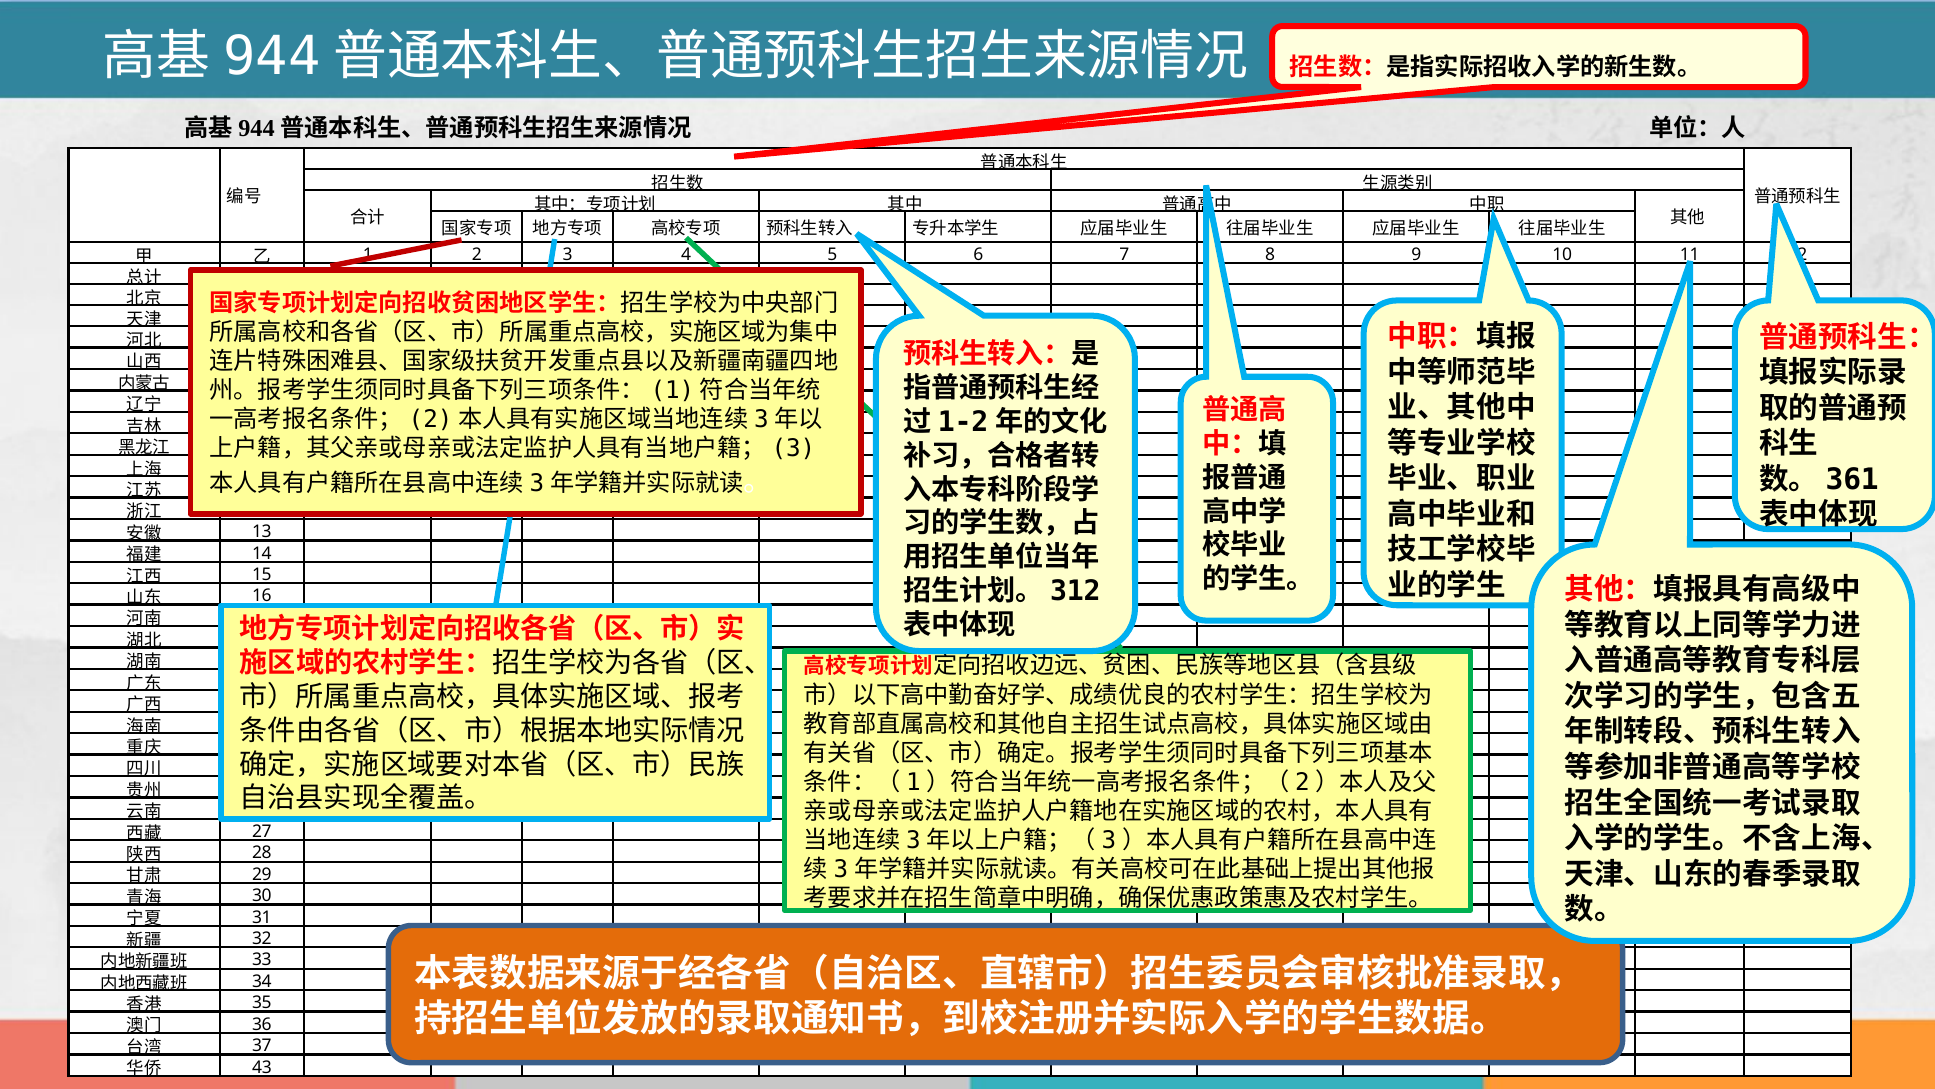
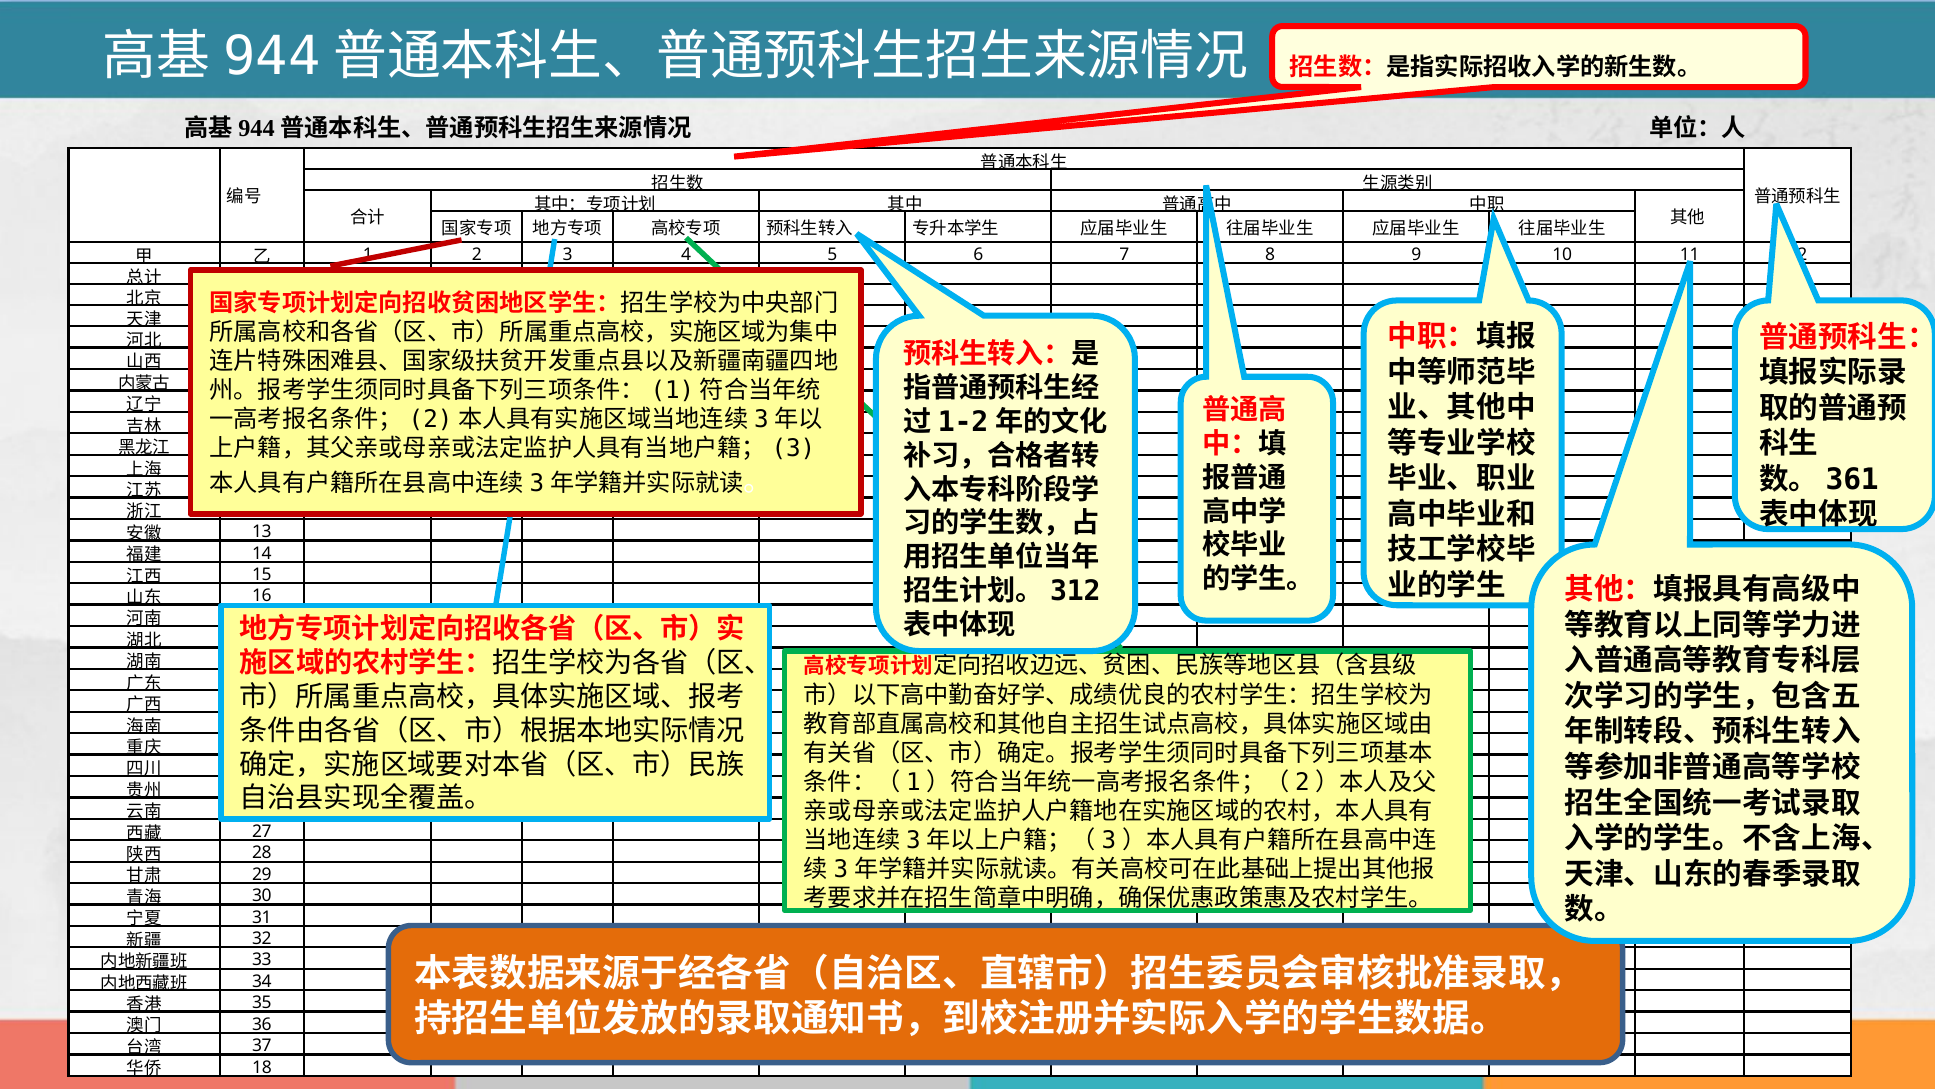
43 at (262, 1067): 43 -> 18
